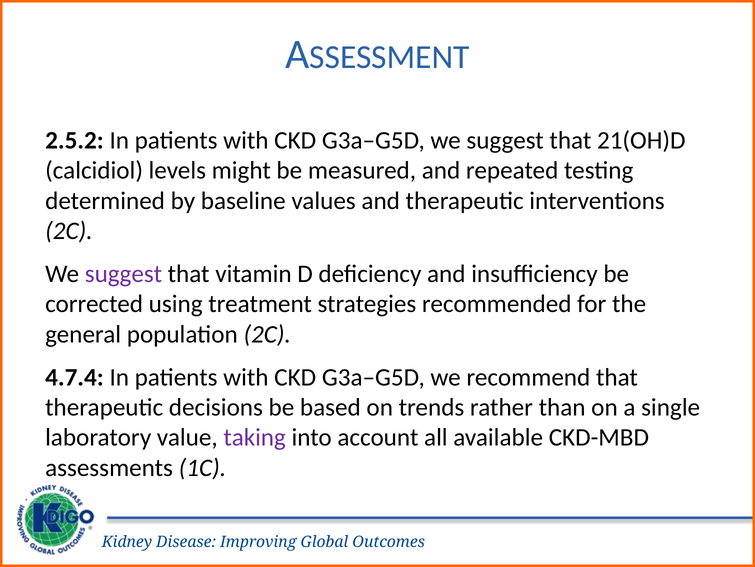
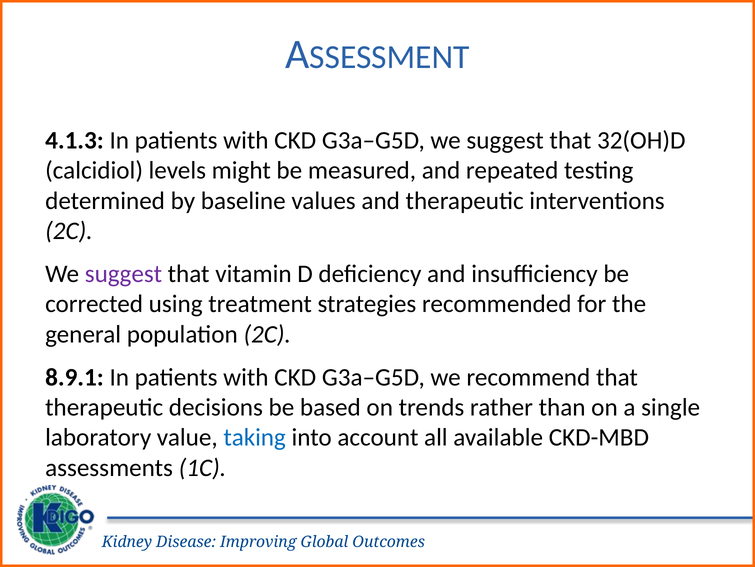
2.5.2: 2.5.2 -> 4.1.3
21(OH)D: 21(OH)D -> 32(OH)D
4.7.4: 4.7.4 -> 8.9.1
taking colour: purple -> blue
